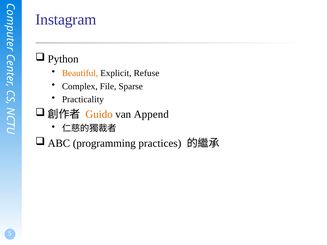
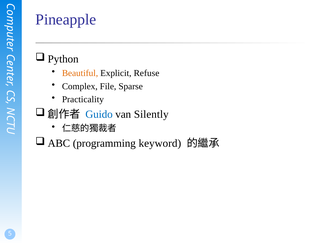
Instagram: Instagram -> Pineapple
Guido colour: orange -> blue
Append: Append -> Silently
practices: practices -> keyword
